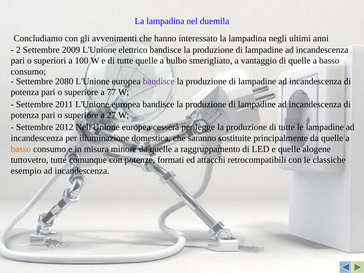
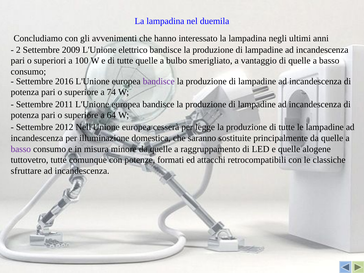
2080: 2080 -> 2016
77: 77 -> 74
27: 27 -> 64
basso at (21, 149) colour: orange -> purple
esempio: esempio -> sfruttare
